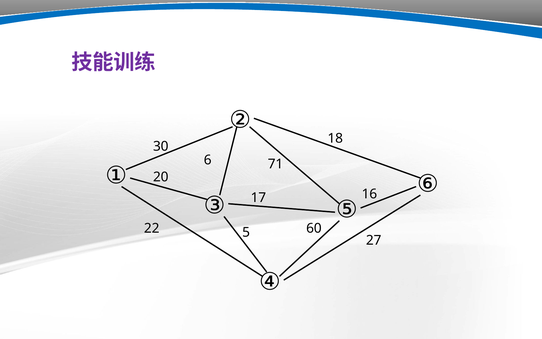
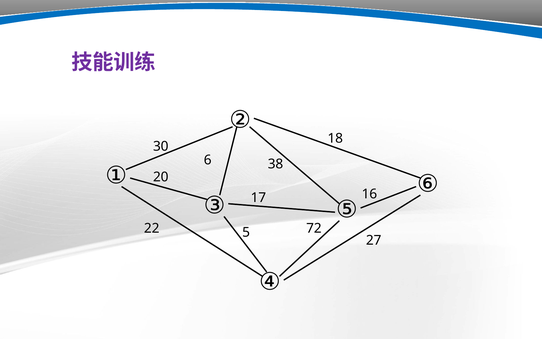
71: 71 -> 38
60: 60 -> 72
